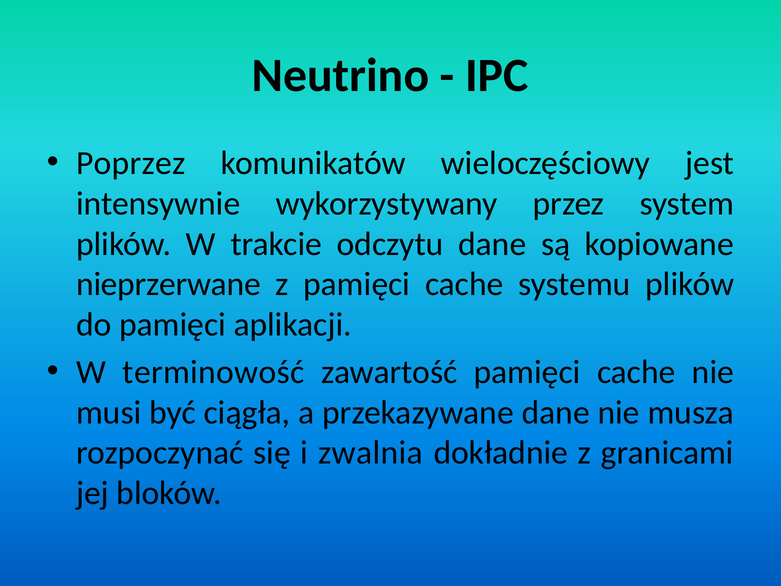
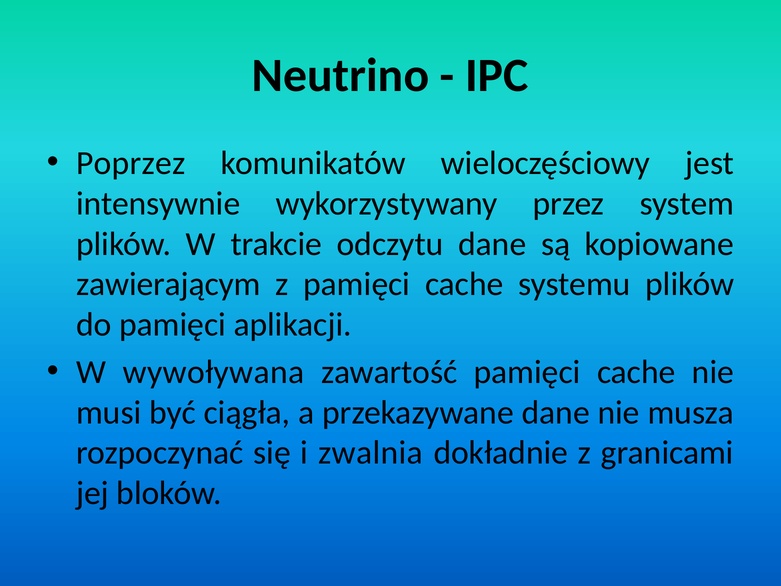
nieprzerwane: nieprzerwane -> zawierającym
terminowość: terminowość -> wywoływana
